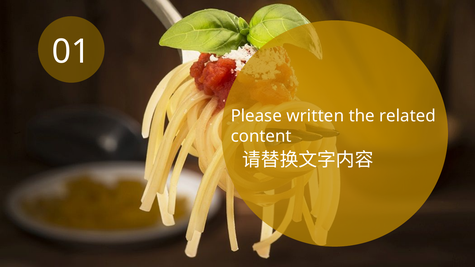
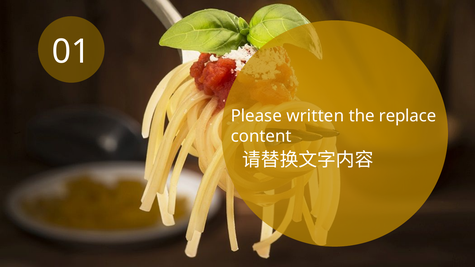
related: related -> replace
